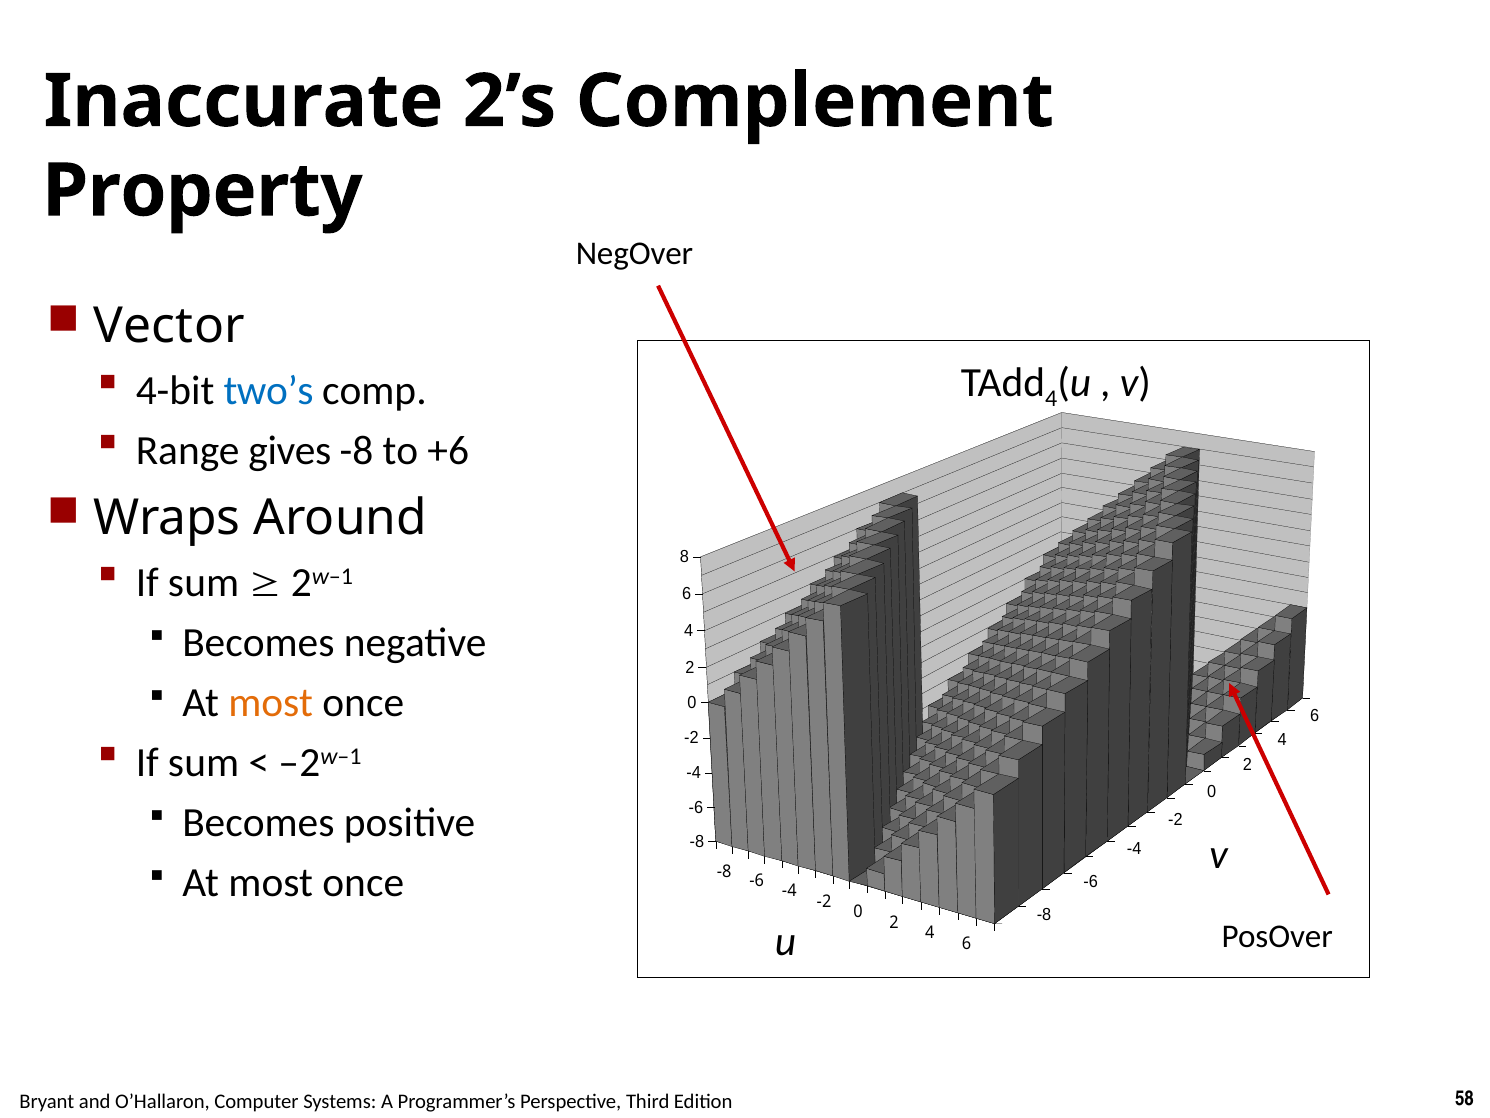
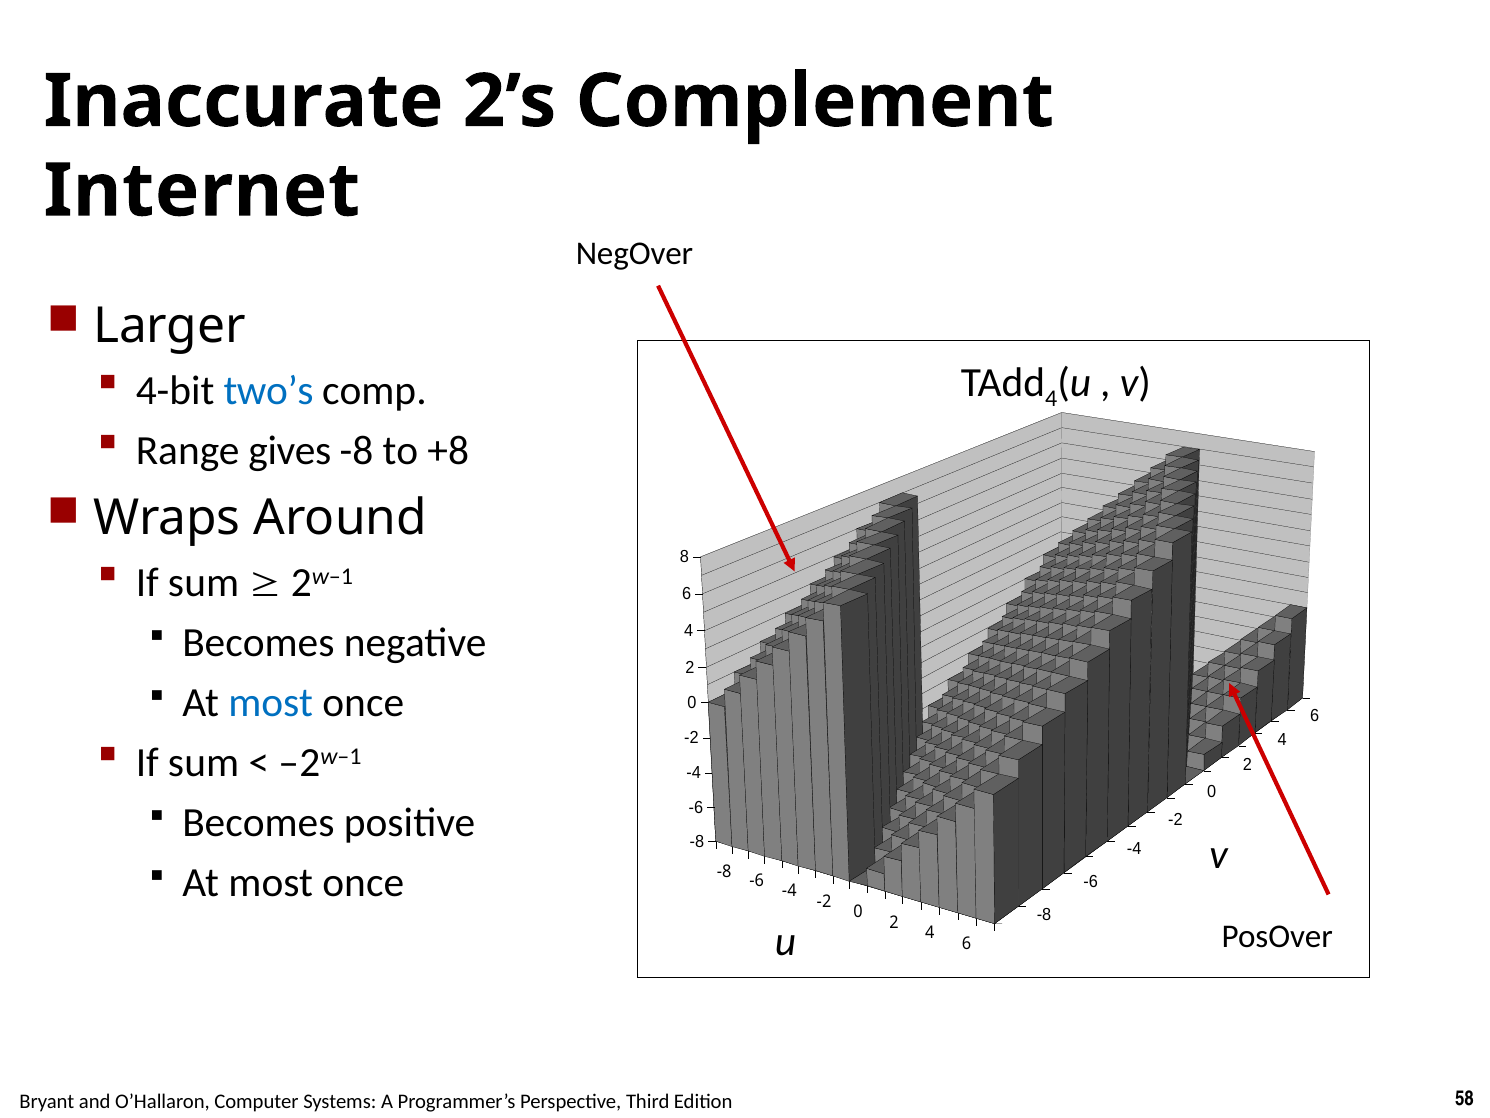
Property: Property -> Internet
Vector: Vector -> Larger
+6: +6 -> +8
most at (271, 703) colour: orange -> blue
